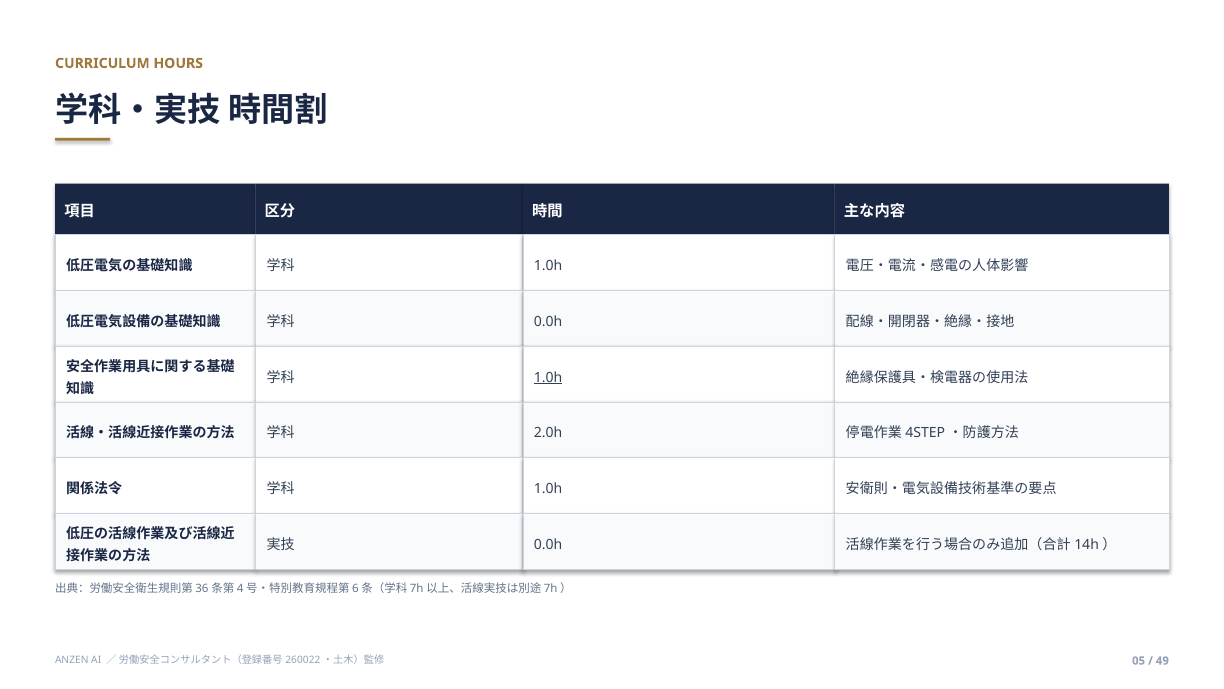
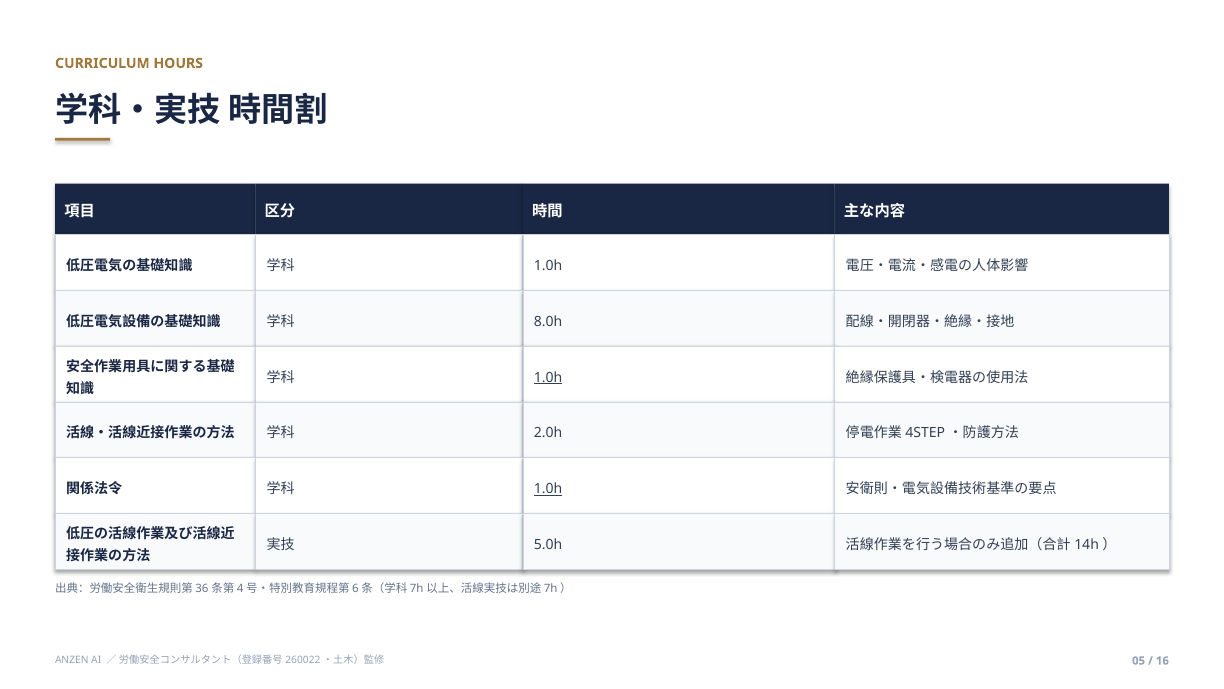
0.0h at (548, 321): 0.0h -> 8.0h
1.0h at (548, 489) underline: none -> present
0.0h at (548, 545): 0.0h -> 5.0h
49: 49 -> 16
